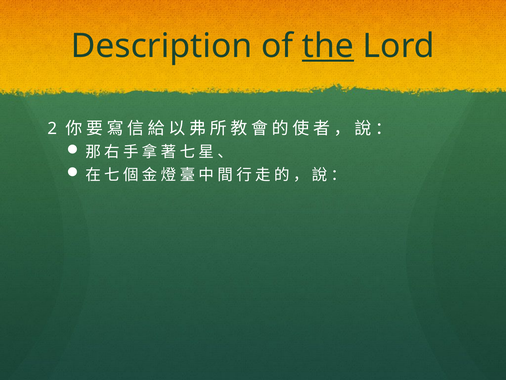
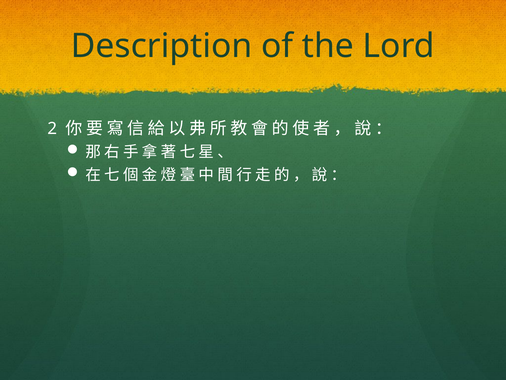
the underline: present -> none
